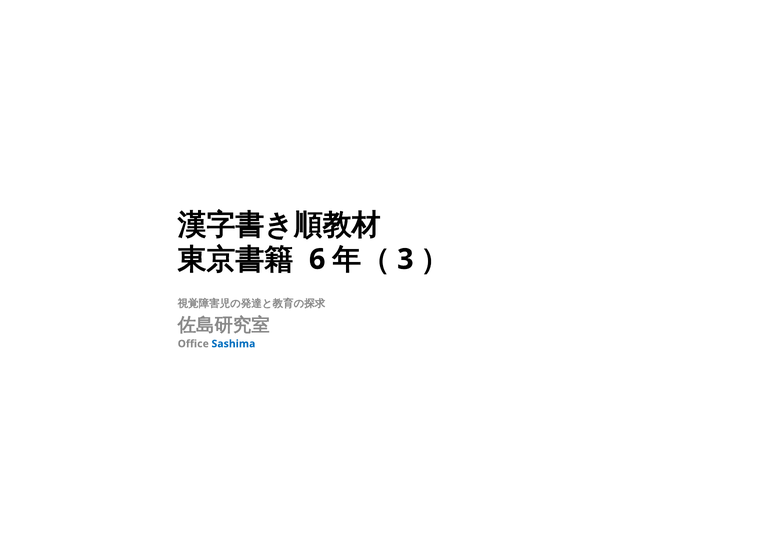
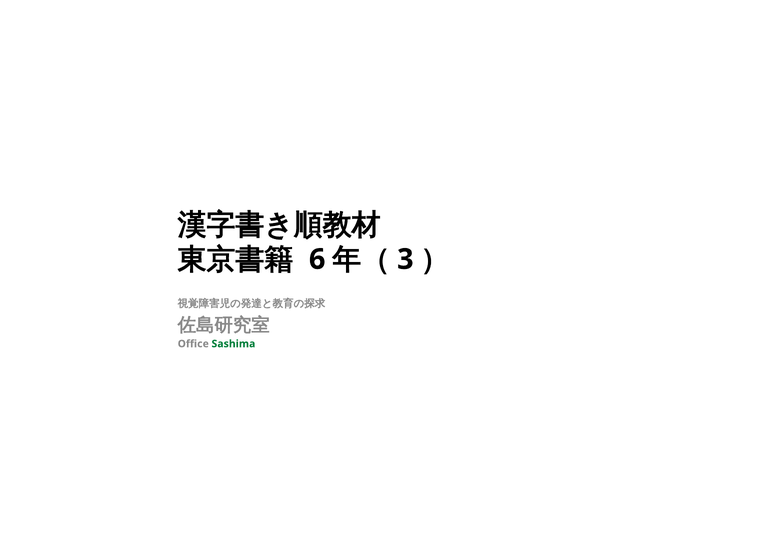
Sashima colour: blue -> green
